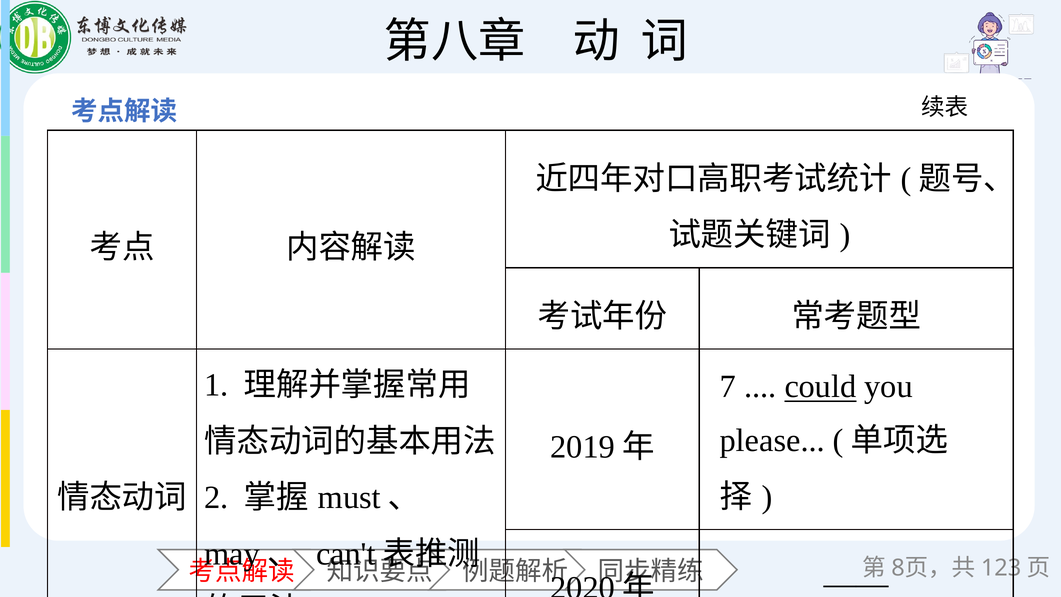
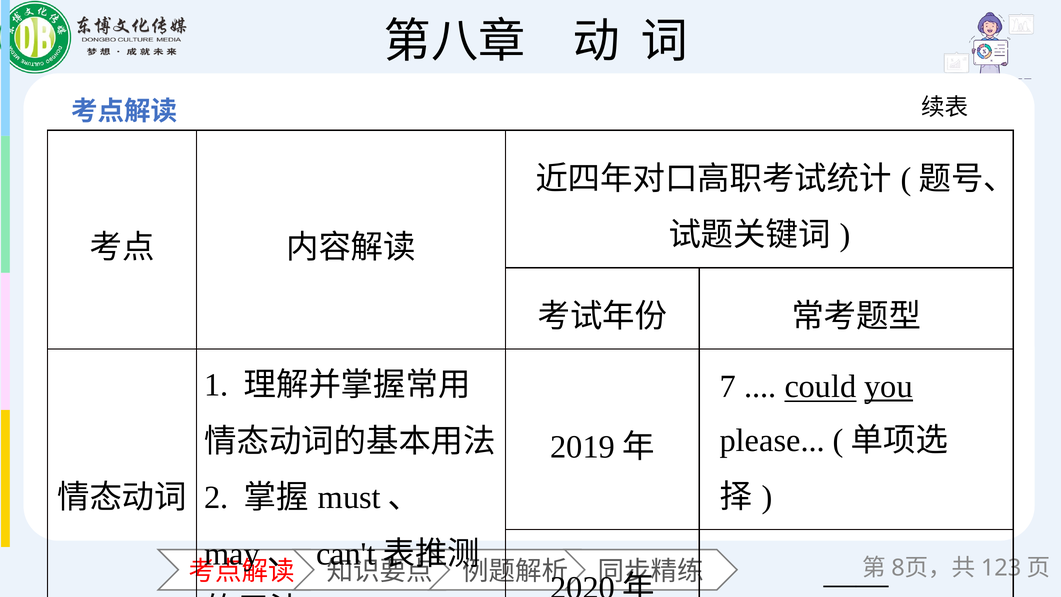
you underline: none -> present
